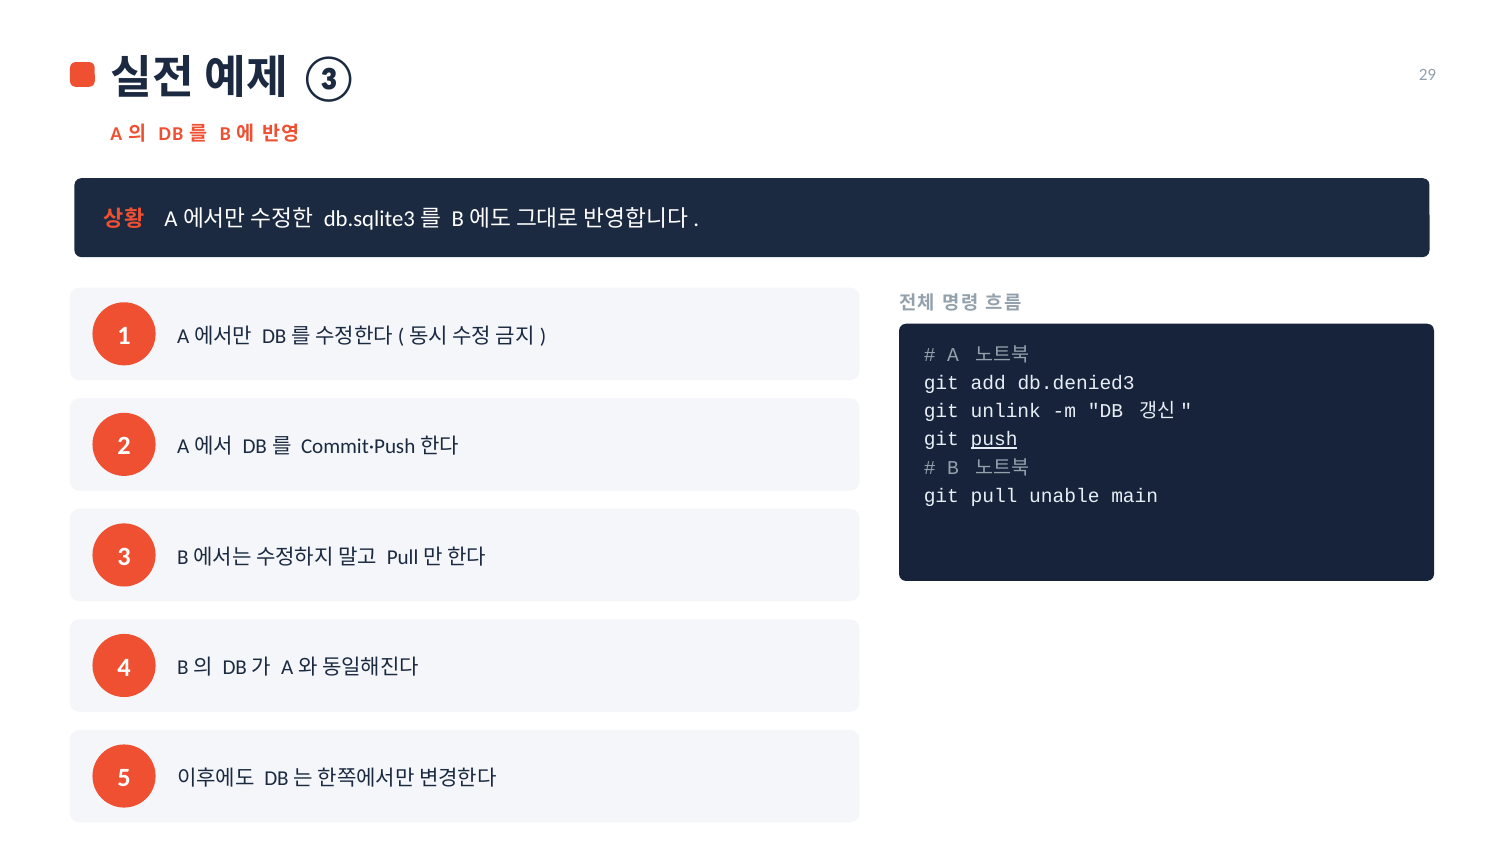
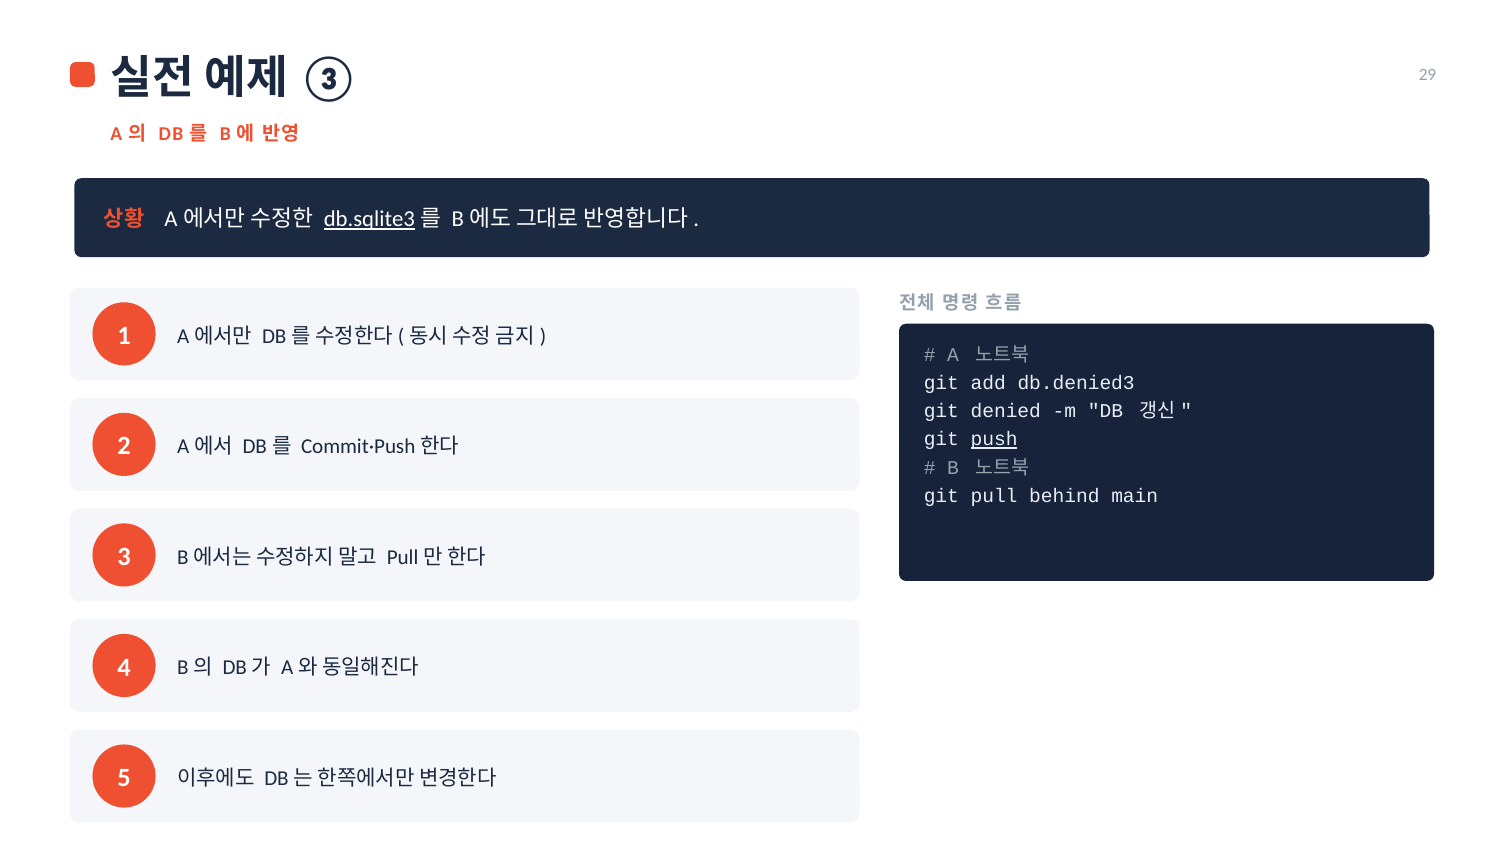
db.sqlite3 underline: none -> present
unlink: unlink -> denied
unable: unable -> behind
